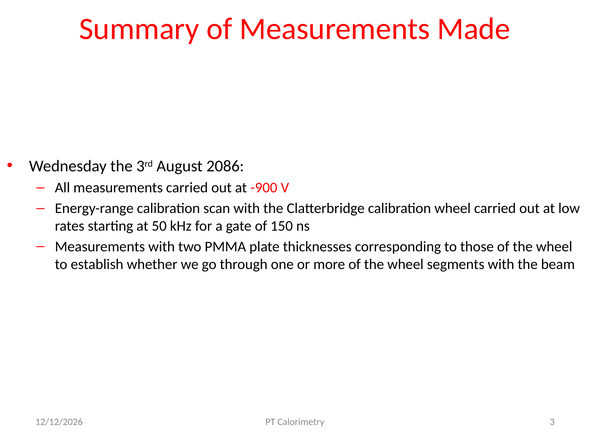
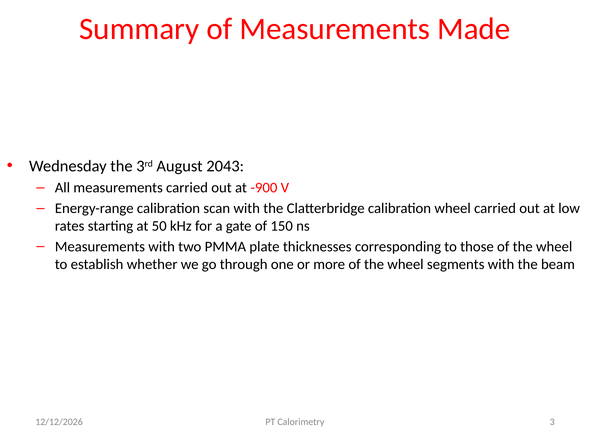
2086: 2086 -> 2043
